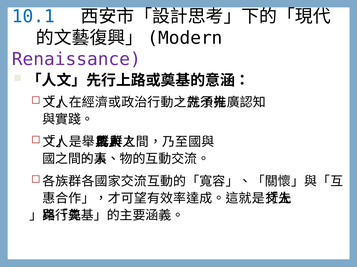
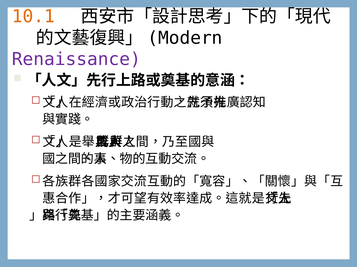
10.1 colour: blue -> orange
